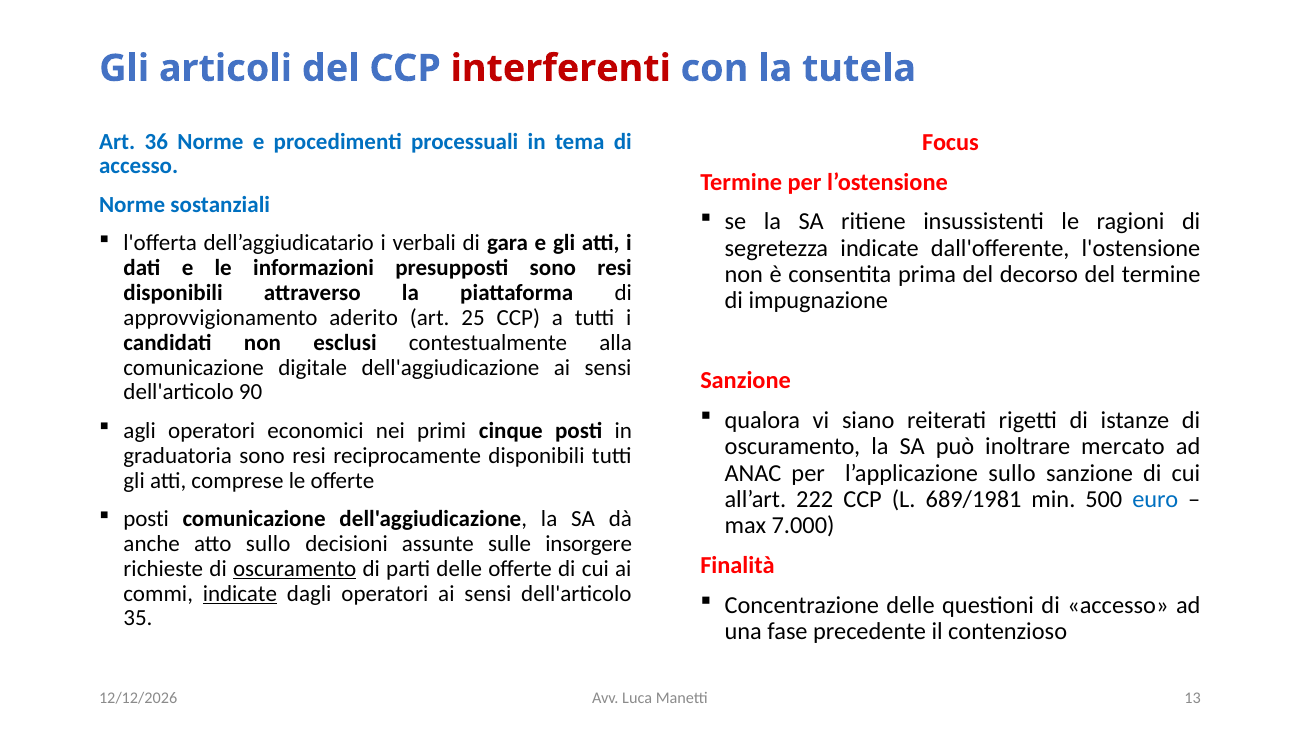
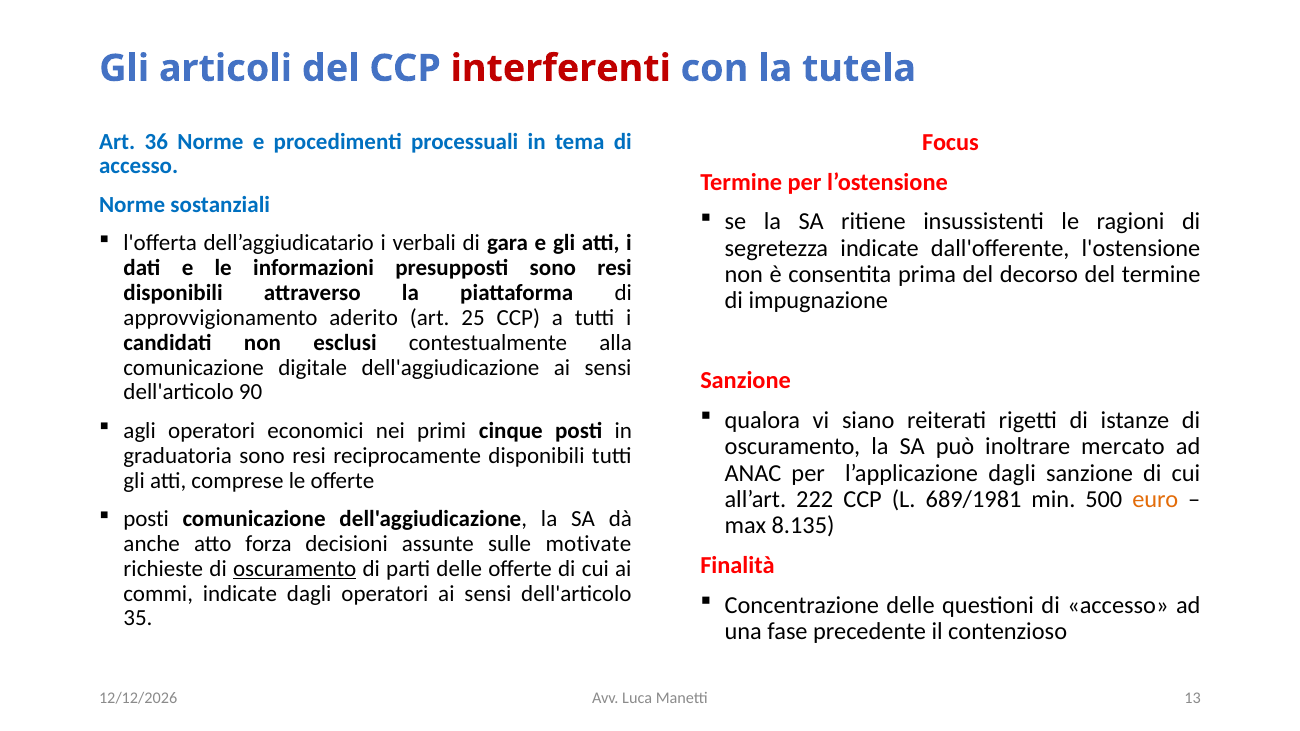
l’applicazione sullo: sullo -> dagli
euro colour: blue -> orange
7.000: 7.000 -> 8.135
atto sullo: sullo -> forza
insorgere: insorgere -> motivate
indicate at (240, 594) underline: present -> none
